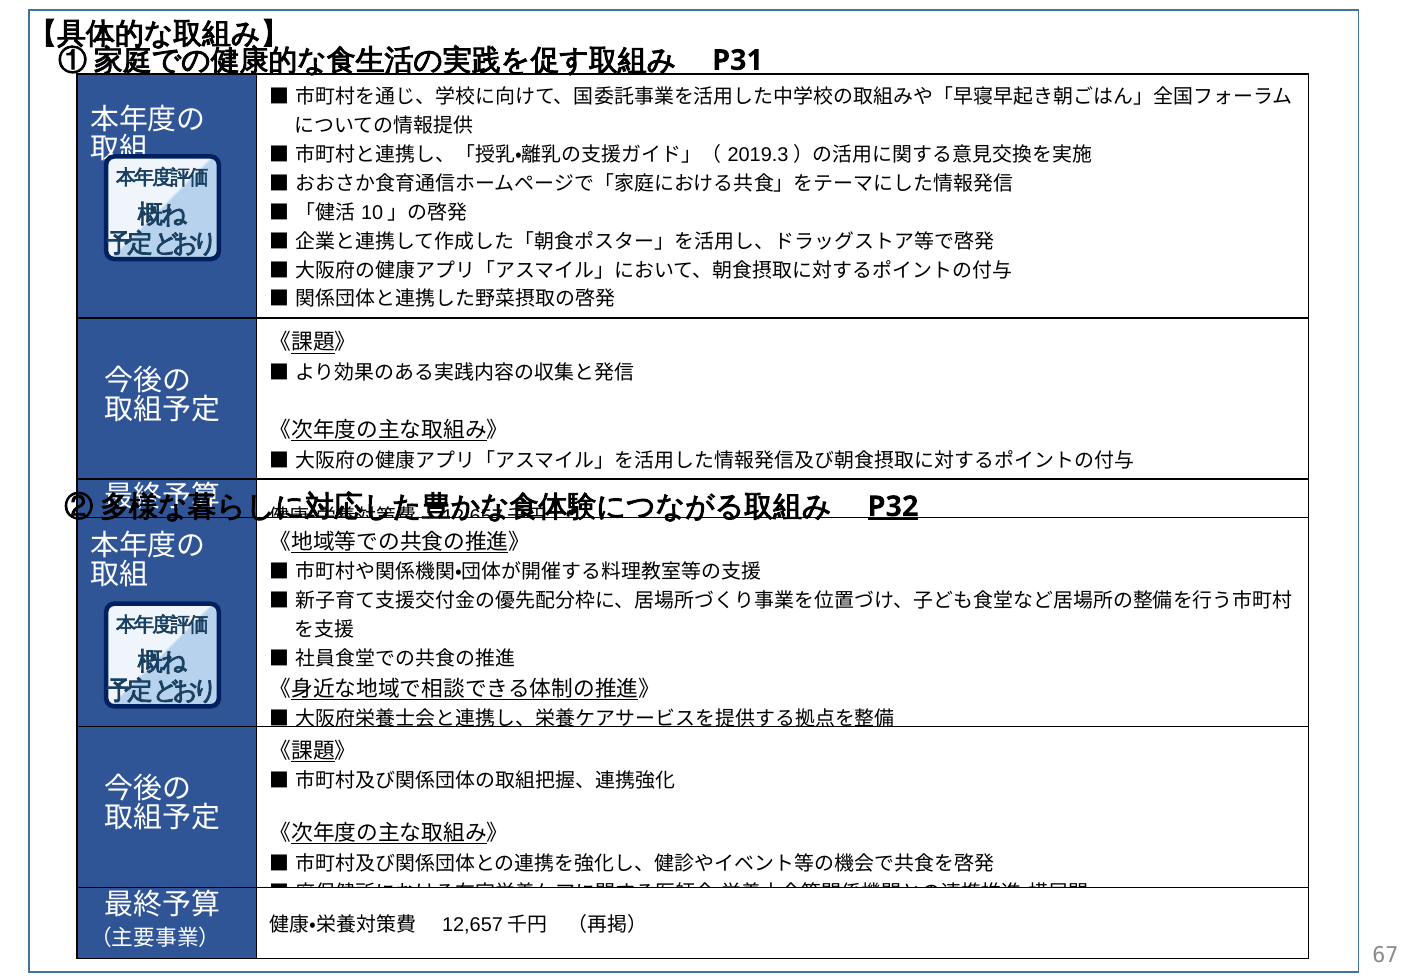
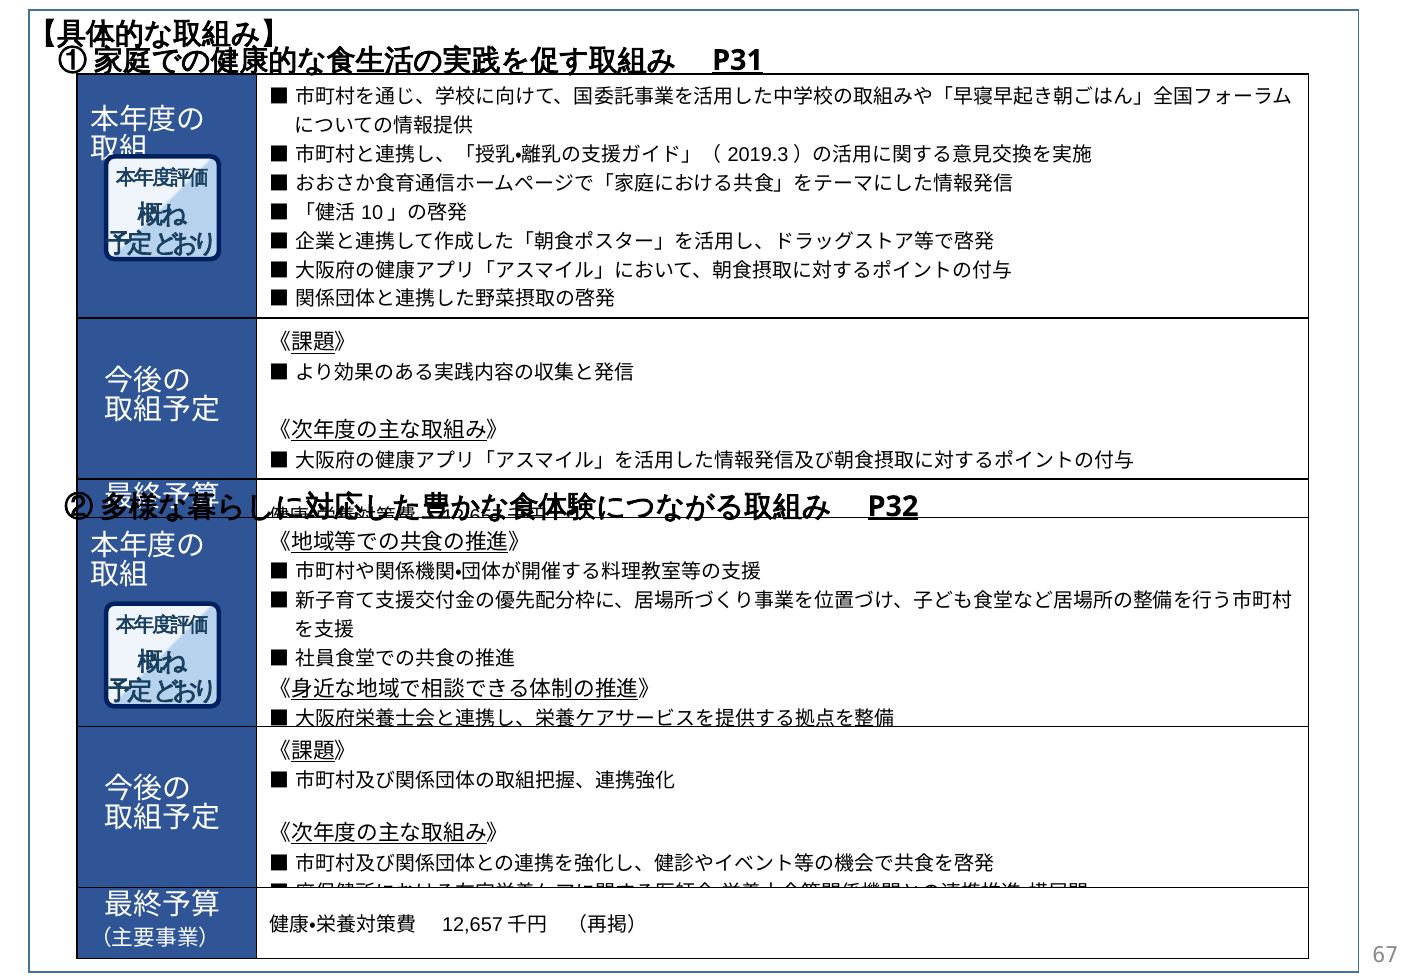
P31 underline: none -> present
